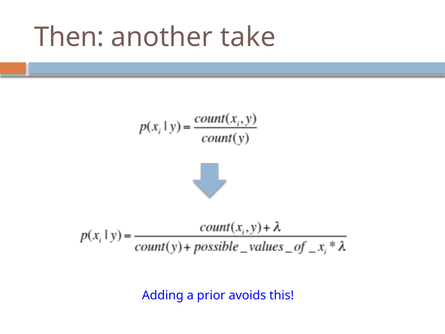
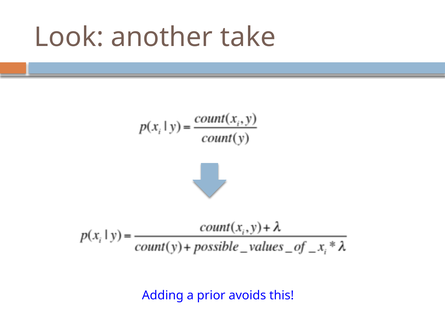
Then: Then -> Look
